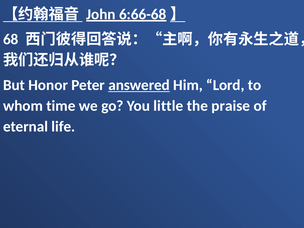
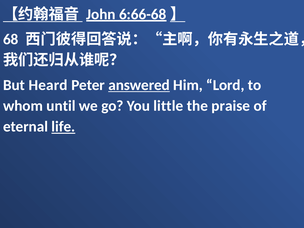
Honor: Honor -> Heard
time: time -> until
life underline: none -> present
